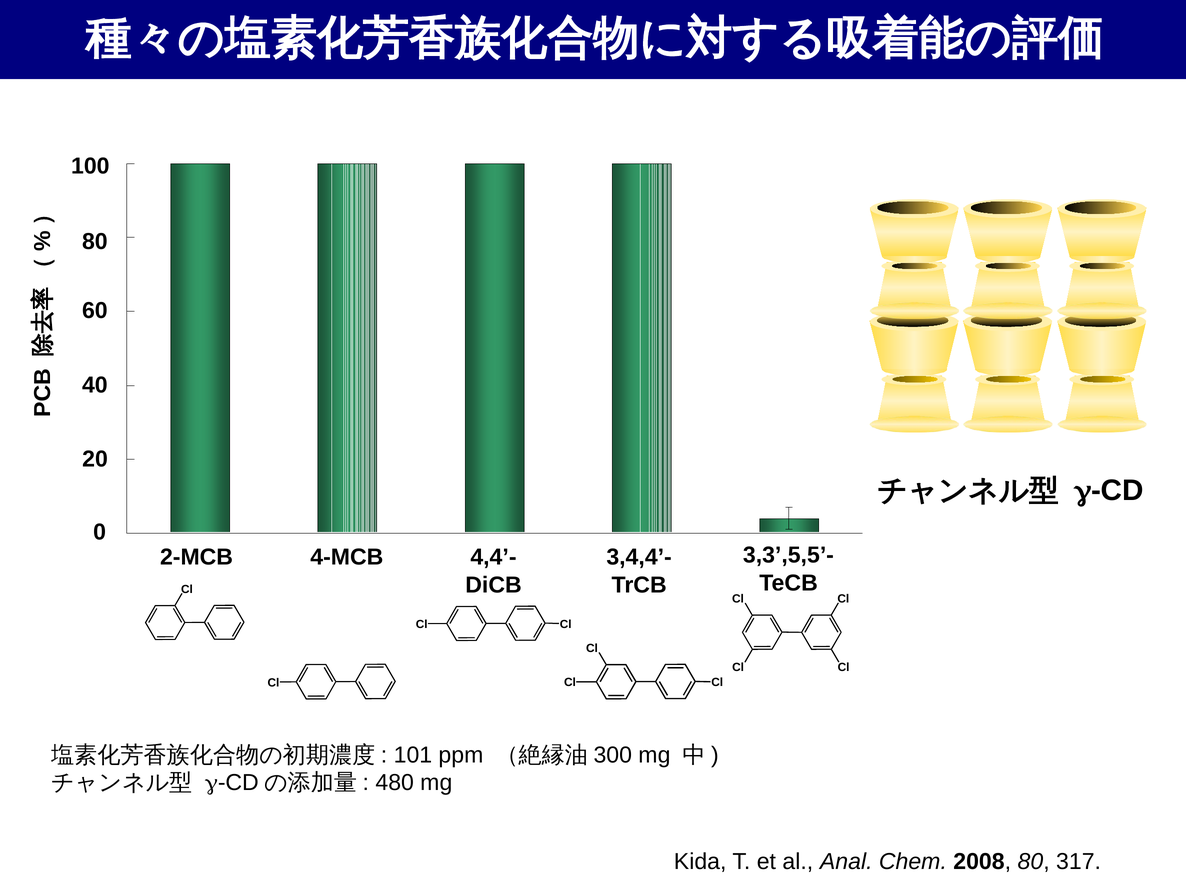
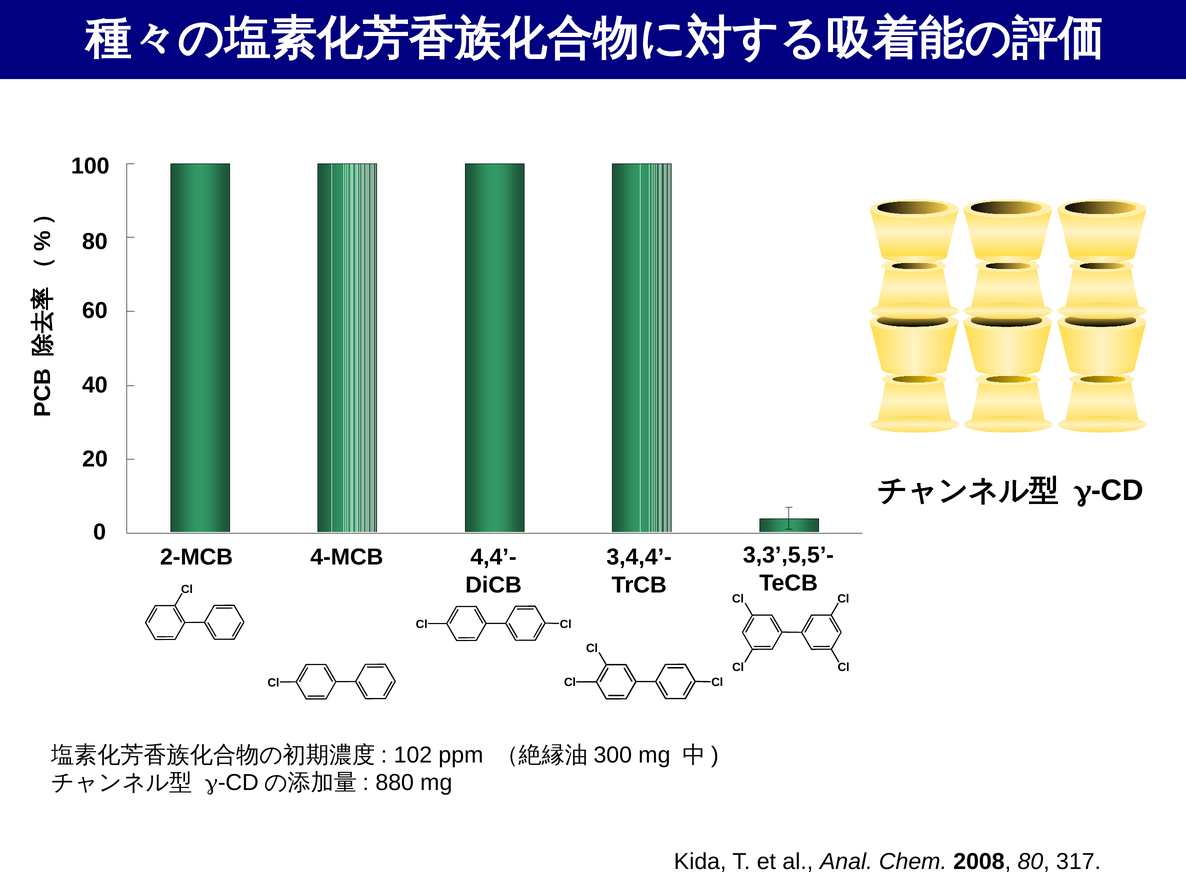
101: 101 -> 102
480: 480 -> 880
